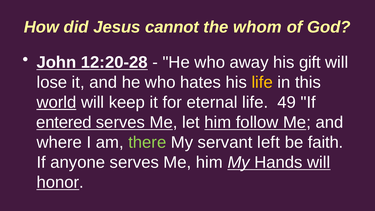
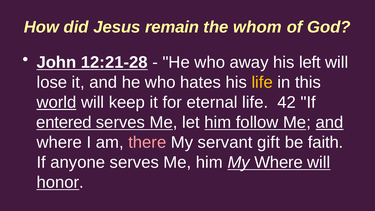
cannot: cannot -> remain
12:20-28: 12:20-28 -> 12:21-28
gift: gift -> left
49: 49 -> 42
and at (330, 122) underline: none -> present
there colour: light green -> pink
left: left -> gift
My Hands: Hands -> Where
